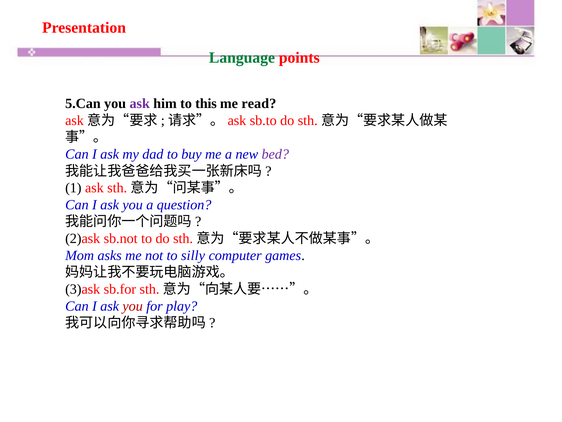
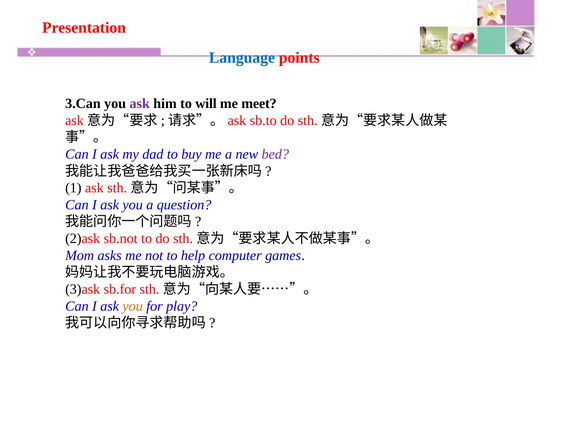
Language colour: green -> blue
5.Can: 5.Can -> 3.Can
this: this -> will
read: read -> meet
silly: silly -> help
you at (133, 306) colour: red -> orange
